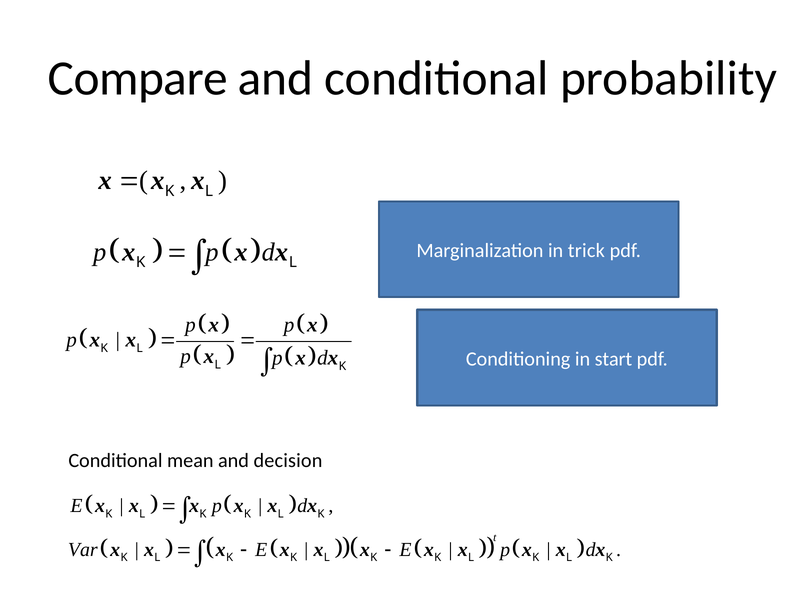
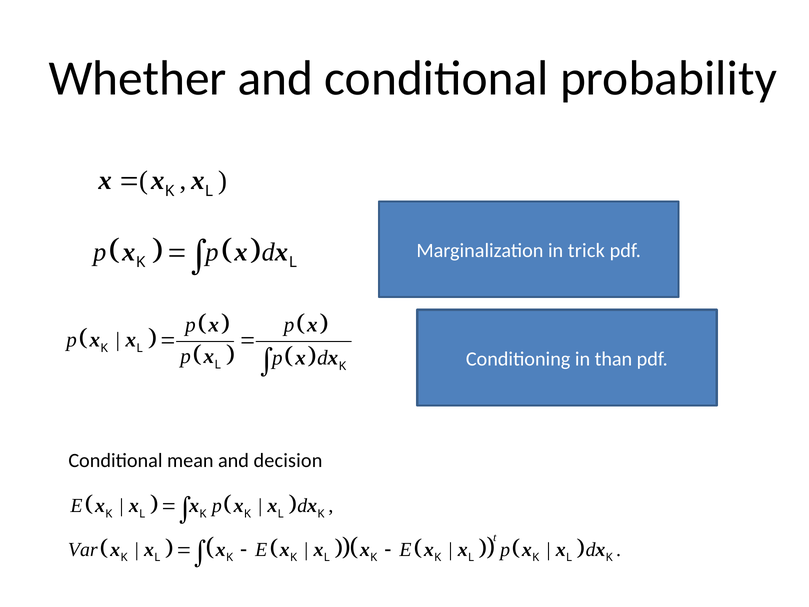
Compare: Compare -> Whether
start: start -> than
